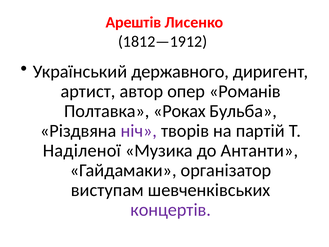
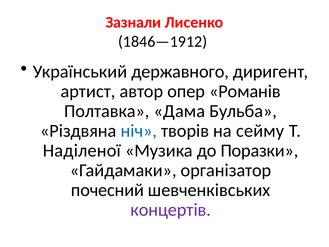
Арештів: Арештів -> Зазнали
1812—1912: 1812—1912 -> 1846—1912
Роках: Роках -> Дама
ніч colour: purple -> blue
партій: партій -> сейму
Антанти: Антанти -> Поразки
виступам: виступам -> почесний
